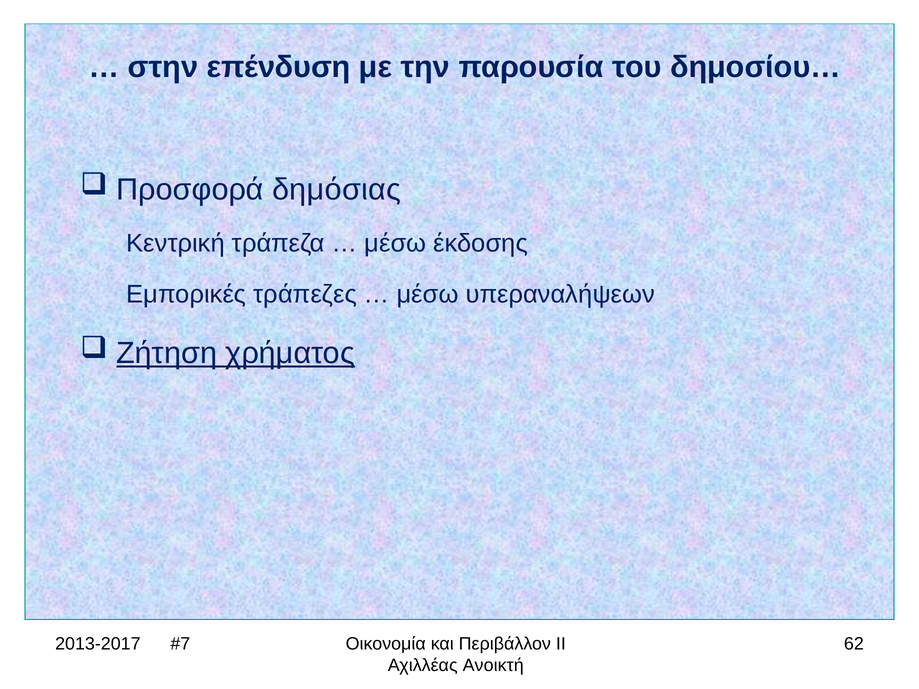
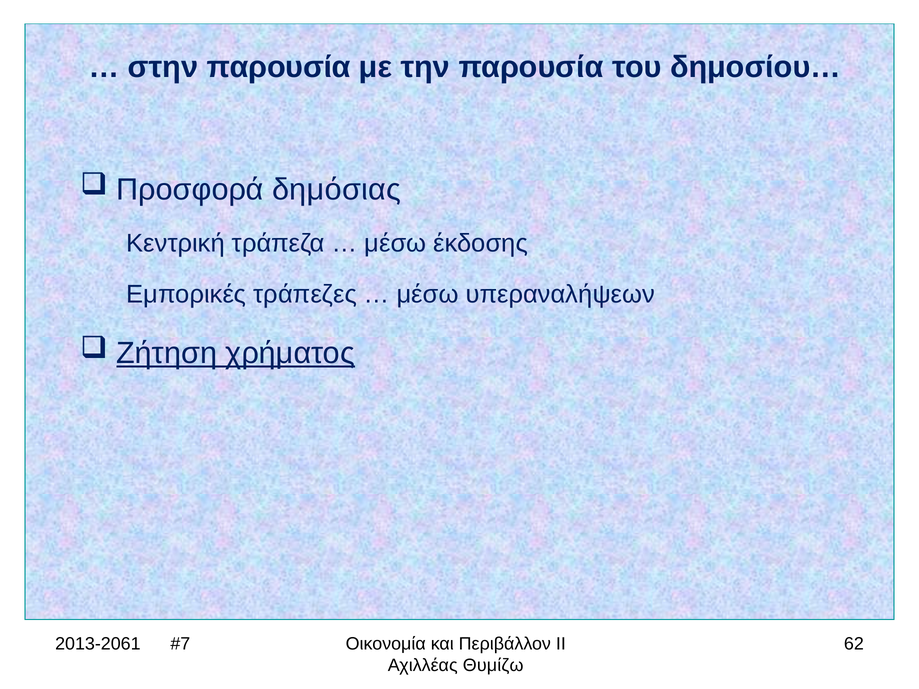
στην επένδυση: επένδυση -> παρουσία
2013-2017: 2013-2017 -> 2013-2061
Ανοικτή: Ανοικτή -> Θυμίζω
